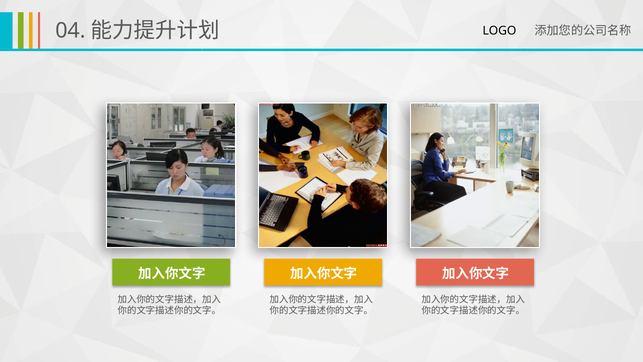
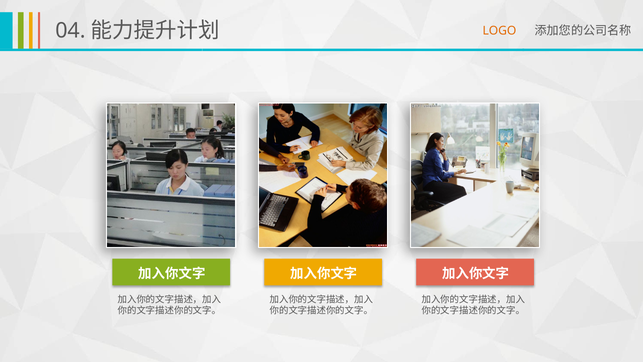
LOGO colour: black -> orange
